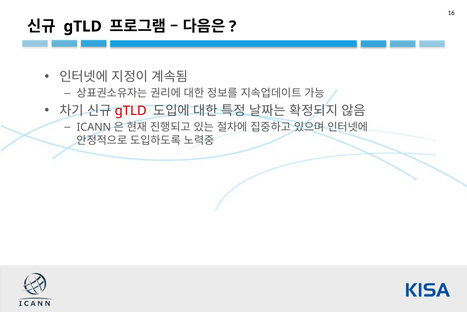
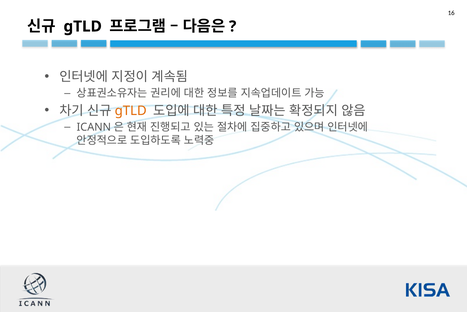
gTLD at (131, 111) colour: red -> orange
